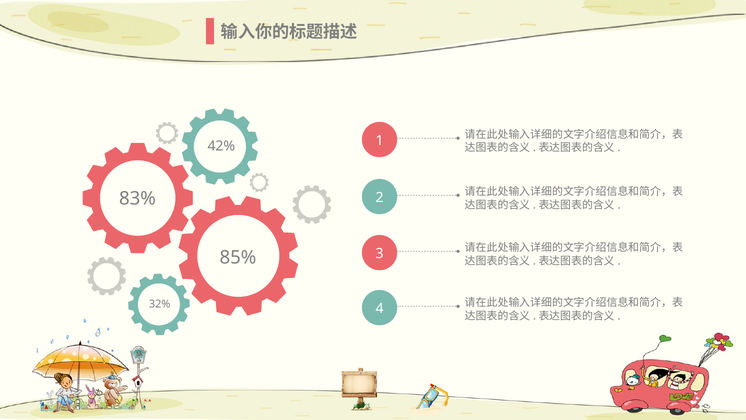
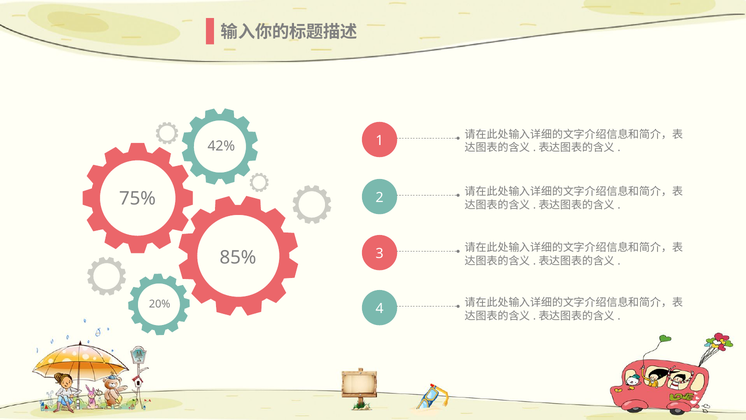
83%: 83% -> 75%
32%: 32% -> 20%
